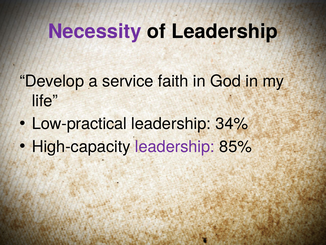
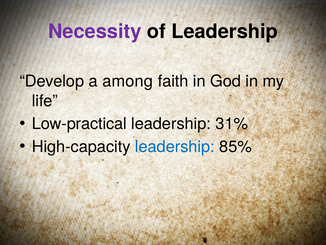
service: service -> among
34%: 34% -> 31%
leadership at (175, 146) colour: purple -> blue
